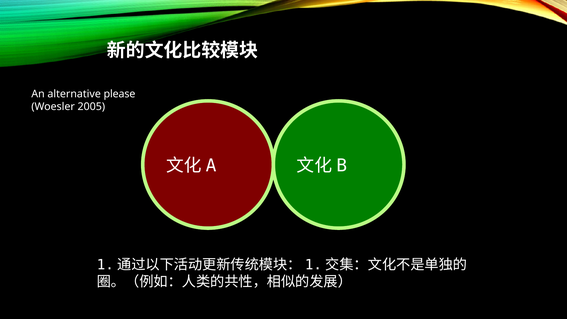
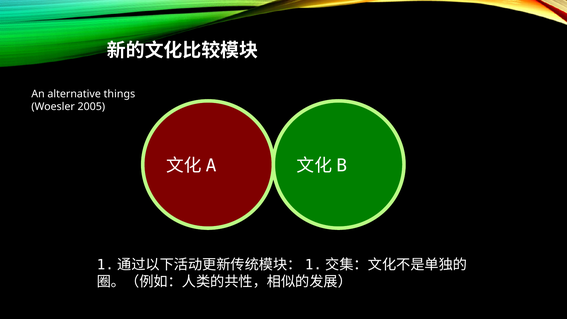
please: please -> things
